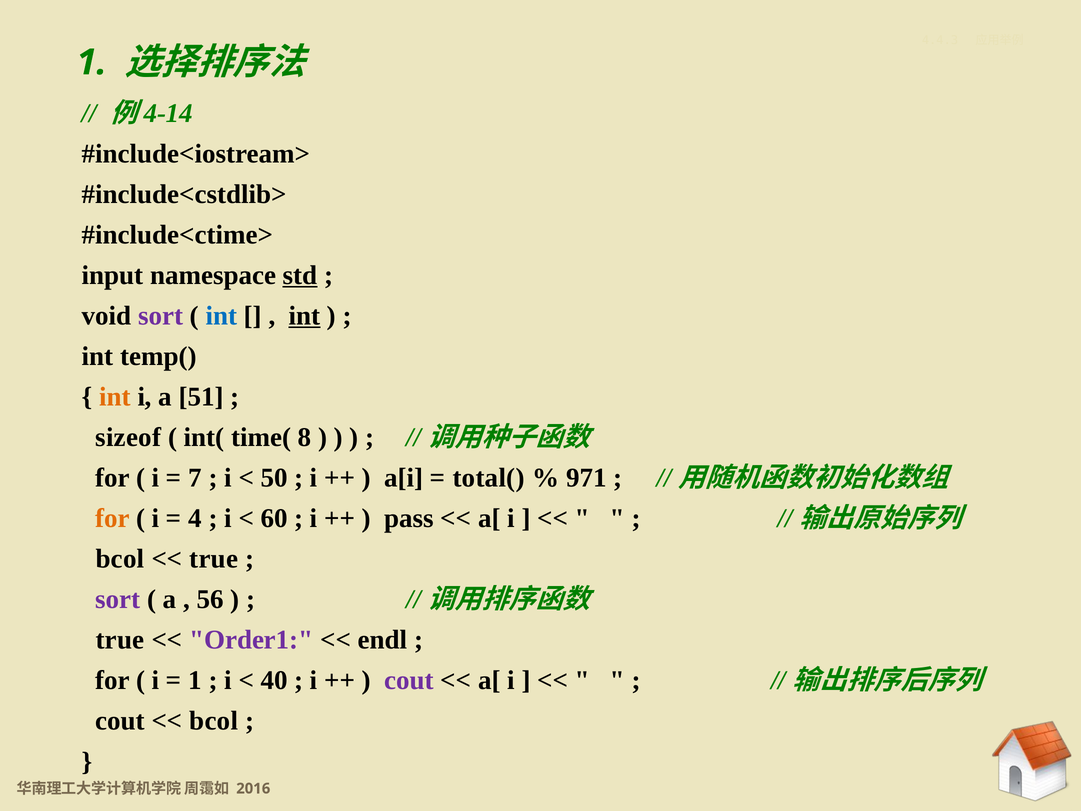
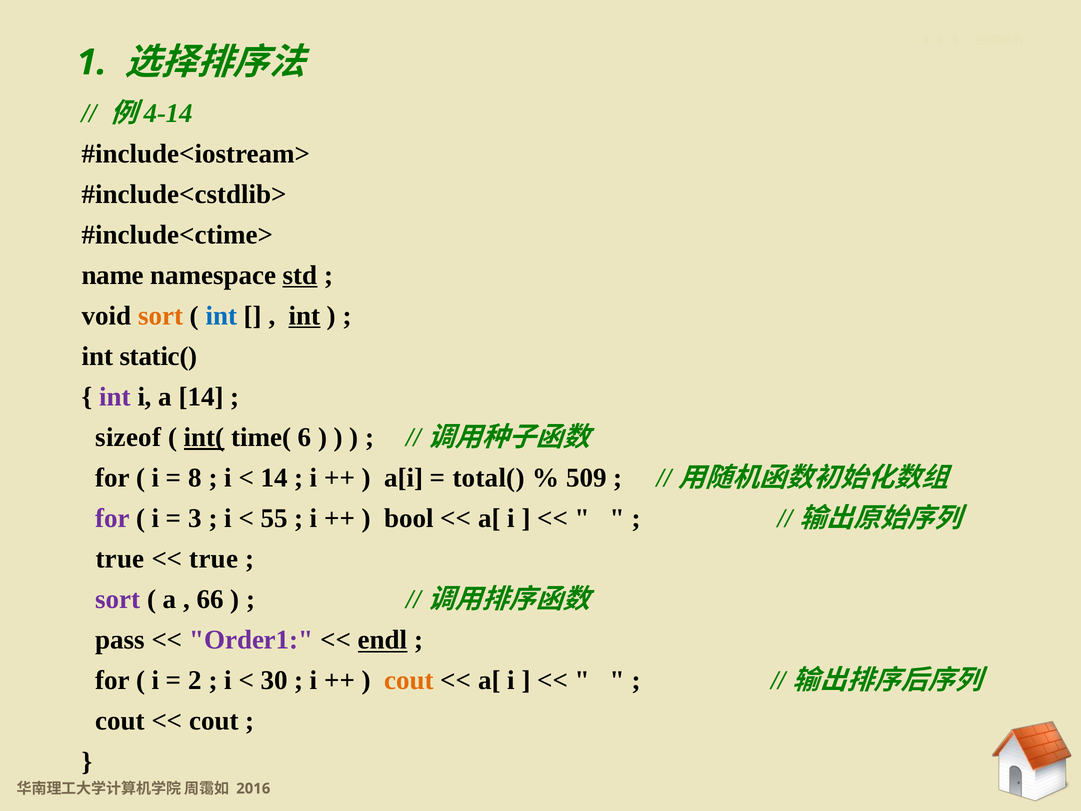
input: input -> name
sort at (161, 316) colour: purple -> orange
temp(: temp( -> static(
int at (115, 397) colour: orange -> purple
a 51: 51 -> 14
int( underline: none -> present
8: 8 -> 6
7: 7 -> 8
50 at (274, 478): 50 -> 14
971: 971 -> 509
for at (113, 518) colour: orange -> purple
4: 4 -> 3
60: 60 -> 55
pass: pass -> bool
bcol at (120, 559): bcol -> true
56: 56 -> 66
true at (120, 640): true -> pass
endl underline: none -> present
1 at (195, 680): 1 -> 2
40: 40 -> 30
cout at (409, 680) colour: purple -> orange
bcol at (214, 721): bcol -> cout
